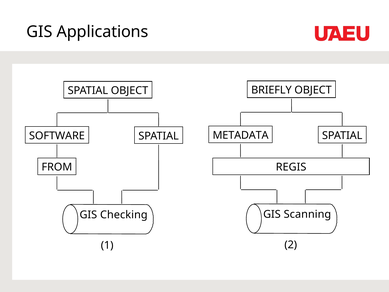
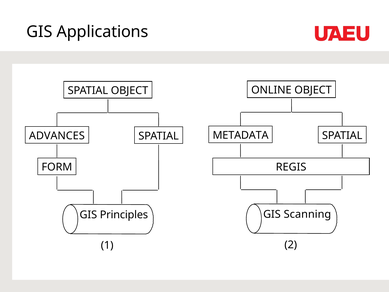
BRIEFLY: BRIEFLY -> ONLINE
SOFTWARE: SOFTWARE -> ADVANCES
FROM: FROM -> FORM
Checking: Checking -> Principles
